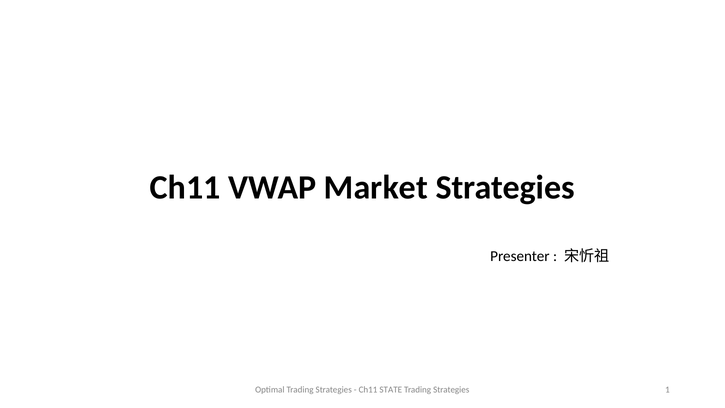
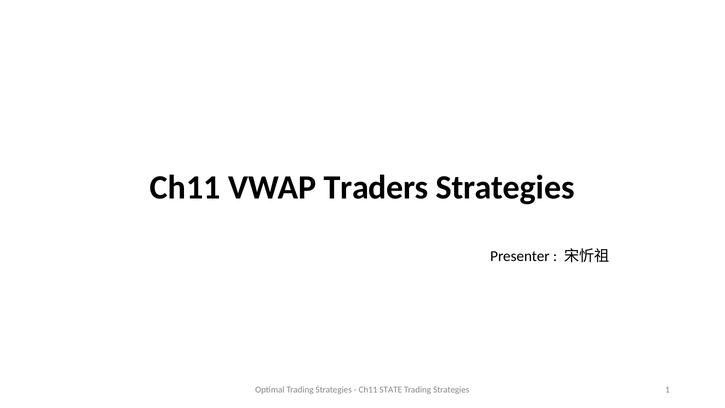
Market: Market -> Traders
